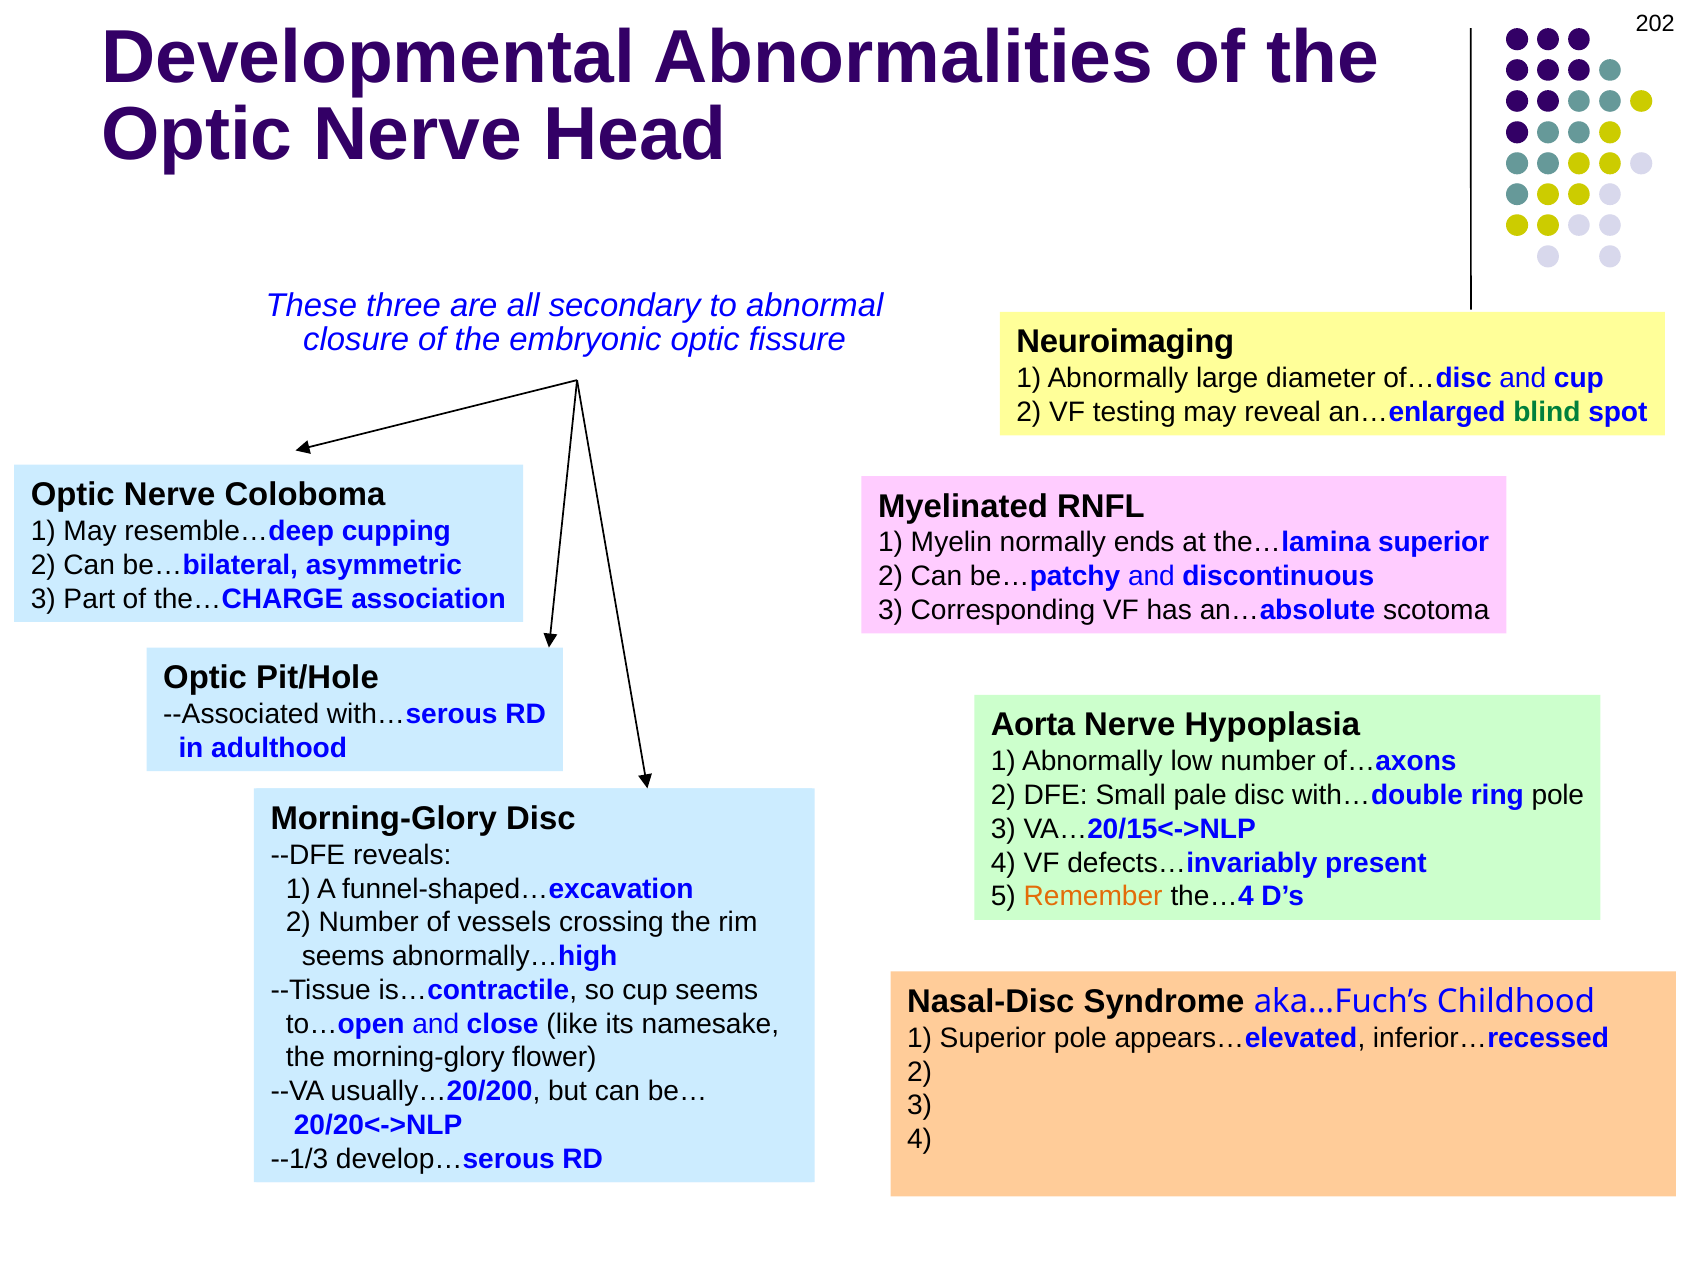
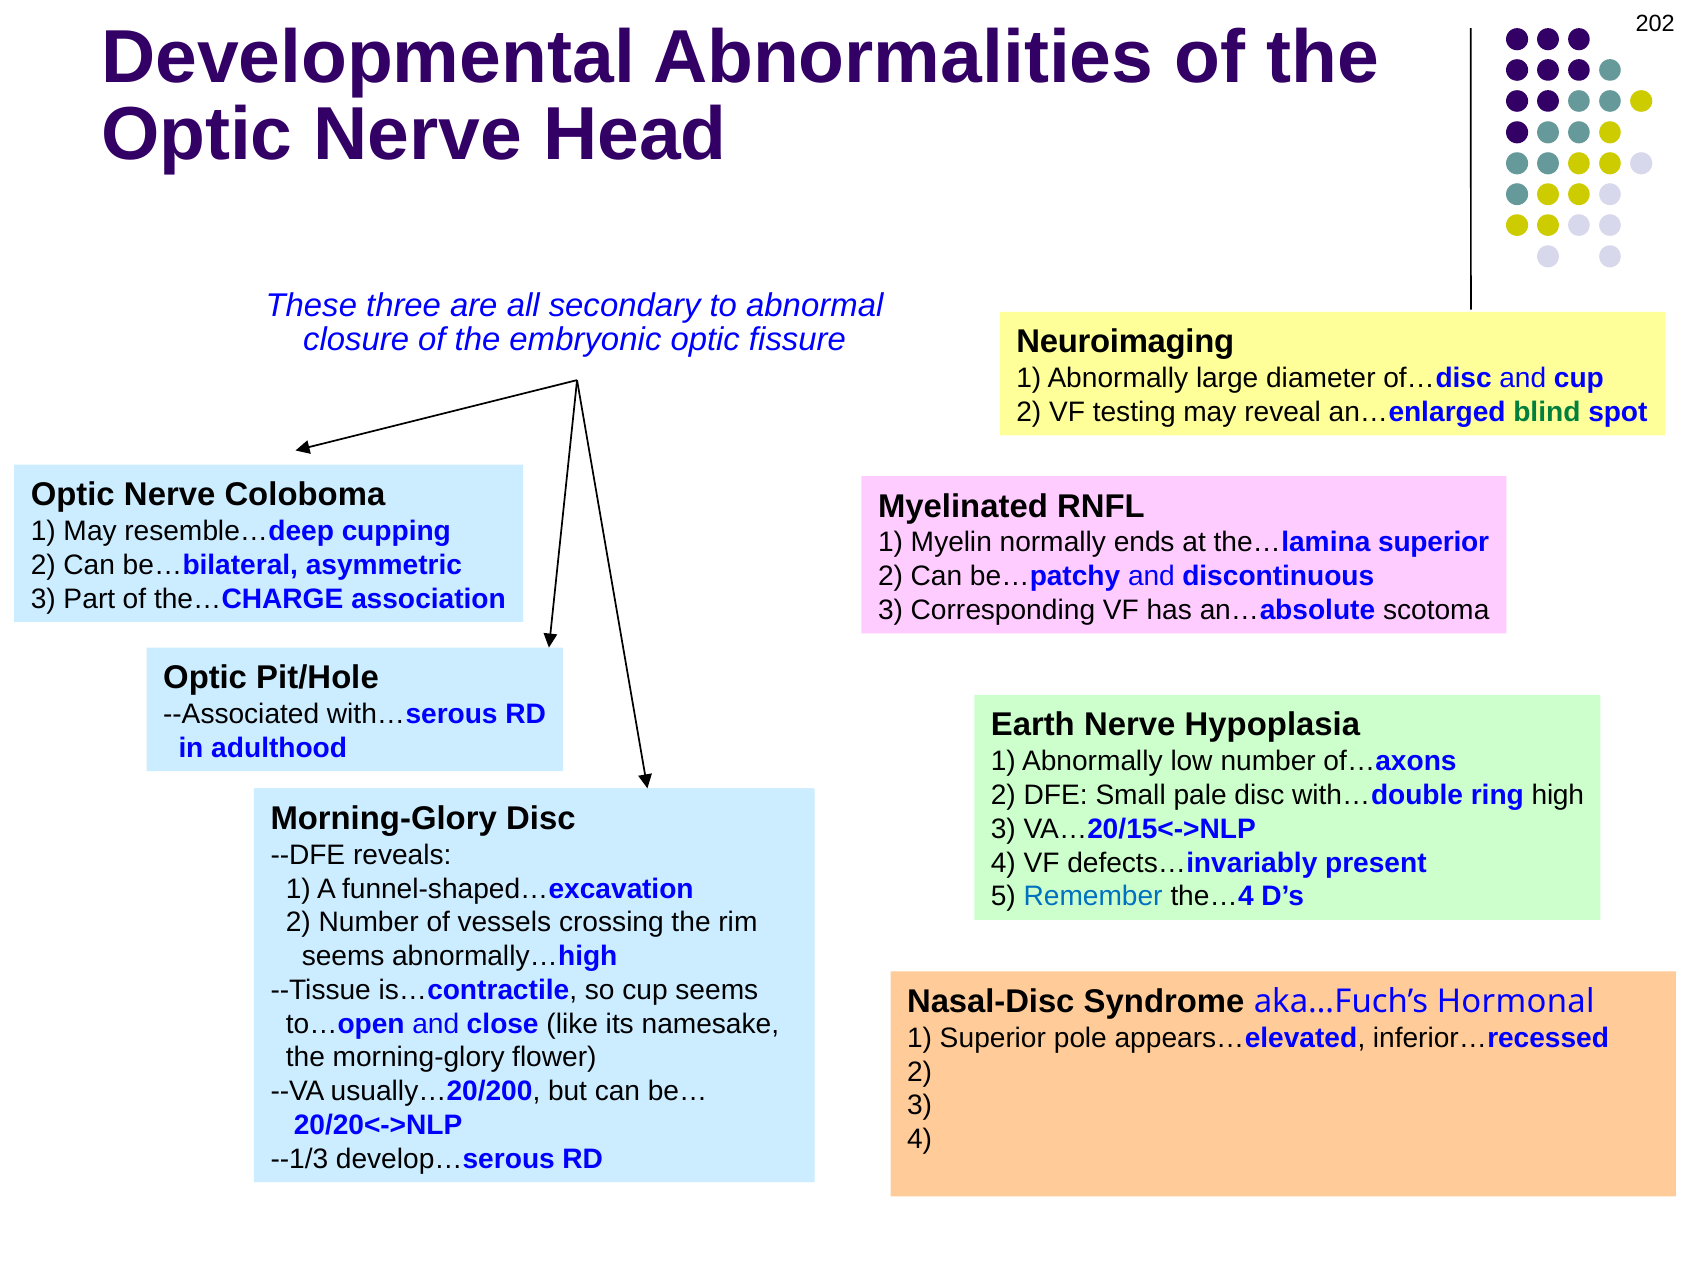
Aorta: Aorta -> Earth
ring pole: pole -> high
Remember colour: orange -> blue
Childhood: Childhood -> Hormonal
